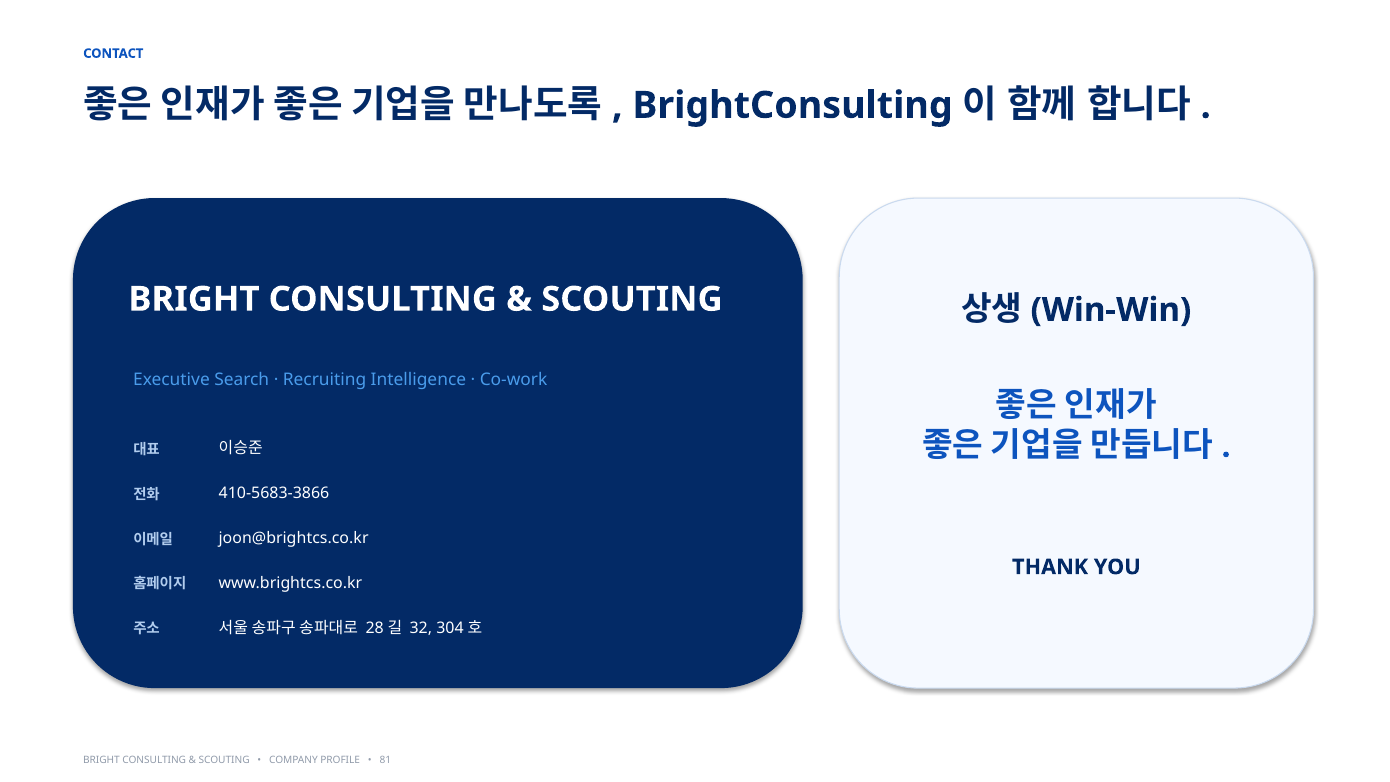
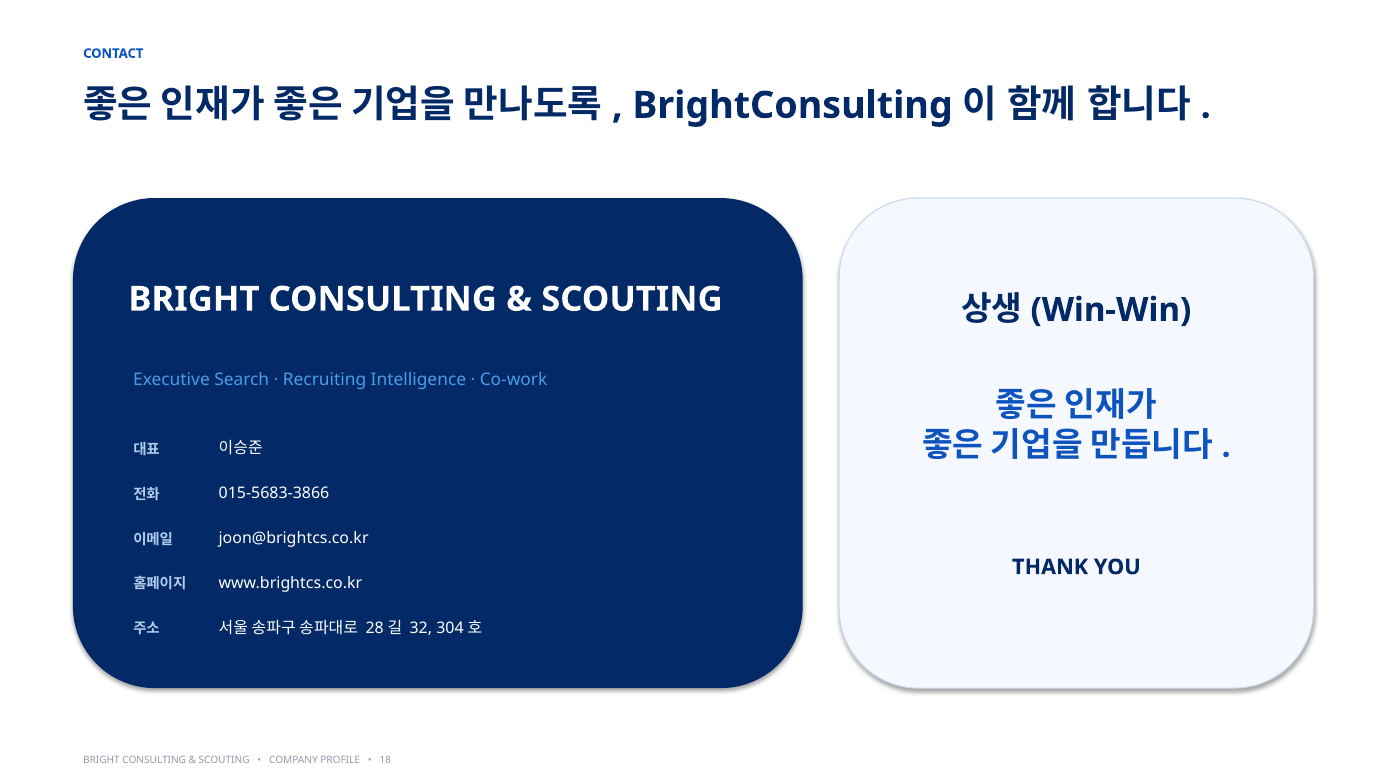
410-5683-3866: 410-5683-3866 -> 015-5683-3866
81: 81 -> 18
